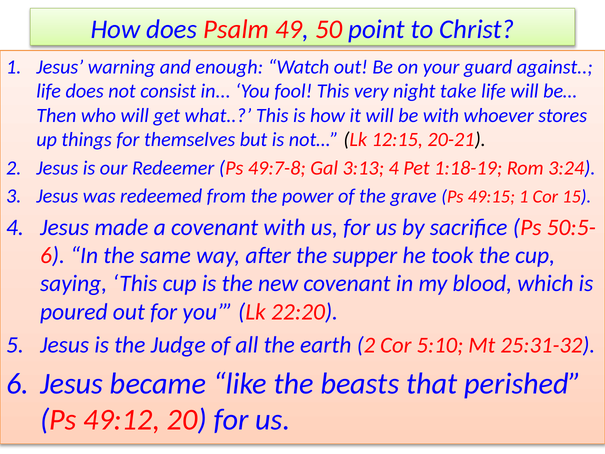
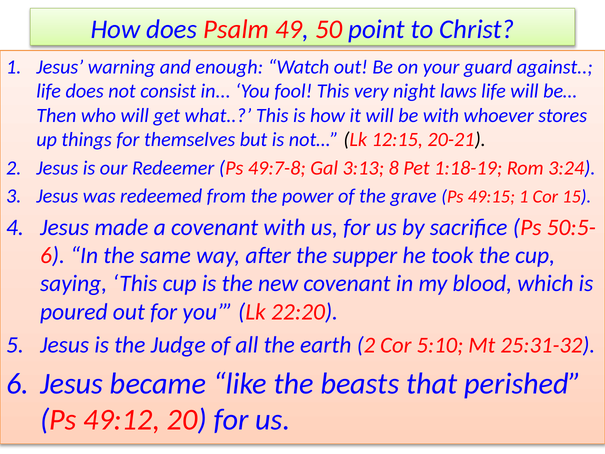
take: take -> laws
3:13 4: 4 -> 8
